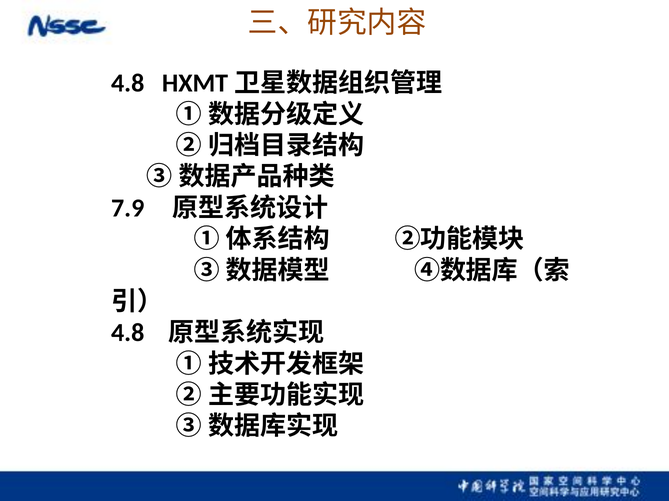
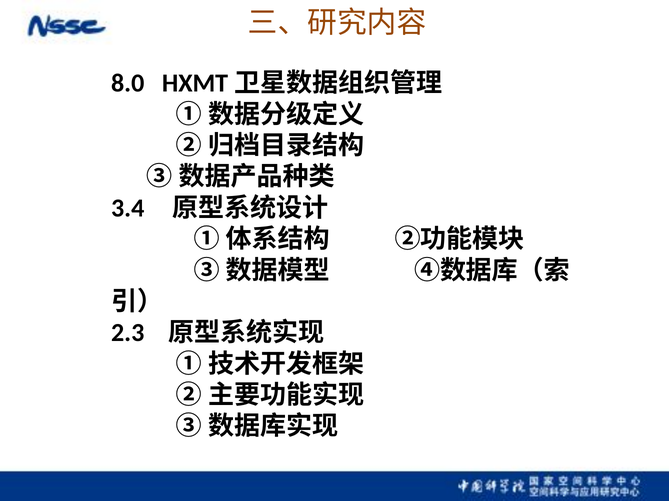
4.8 at (128, 83): 4.8 -> 8.0
7.9: 7.9 -> 3.4
4.8 at (128, 333): 4.8 -> 2.3
